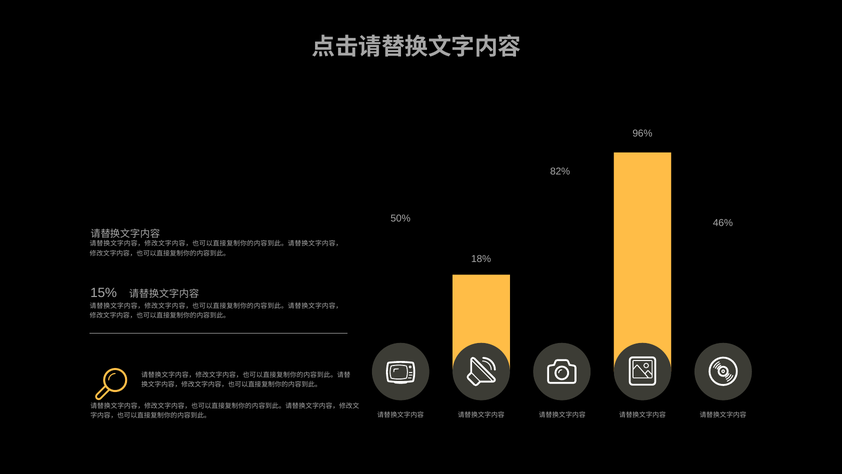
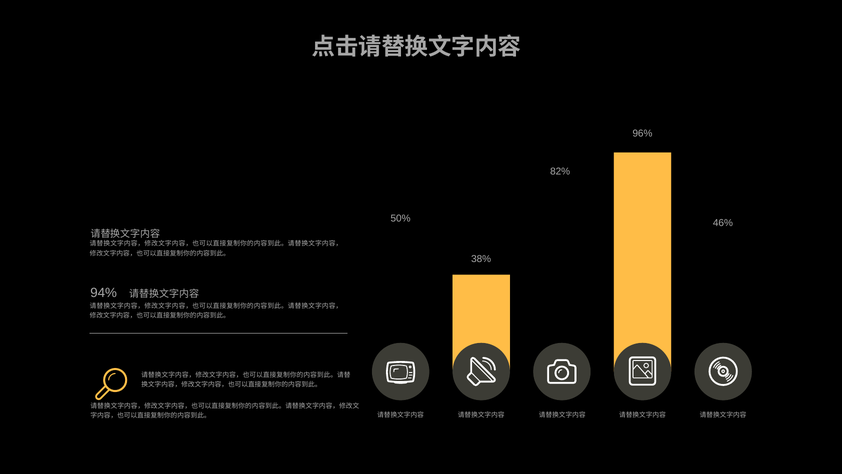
18%: 18% -> 38%
15%: 15% -> 94%
